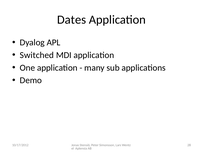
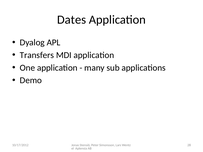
Switched: Switched -> Transfers
